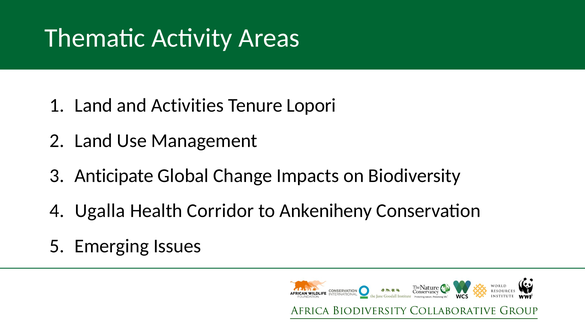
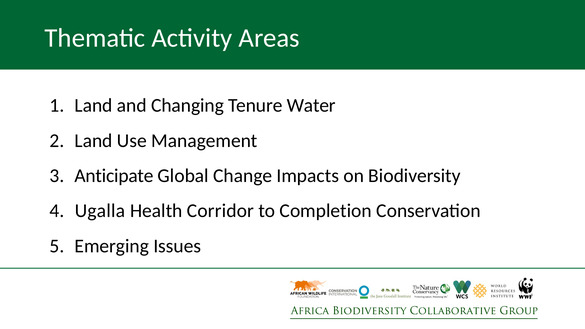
Activities: Activities -> Changing
Lopori: Lopori -> Water
Ankeniheny: Ankeniheny -> Completion
